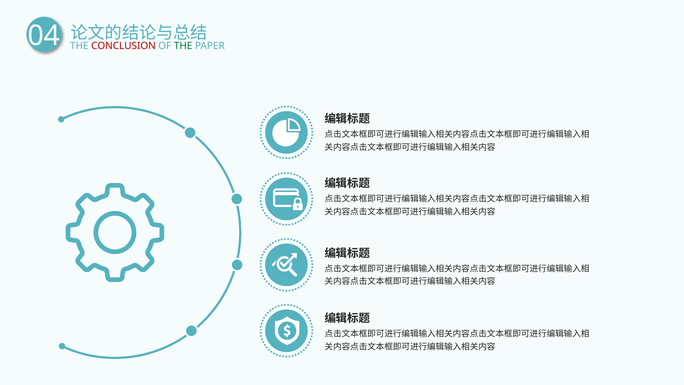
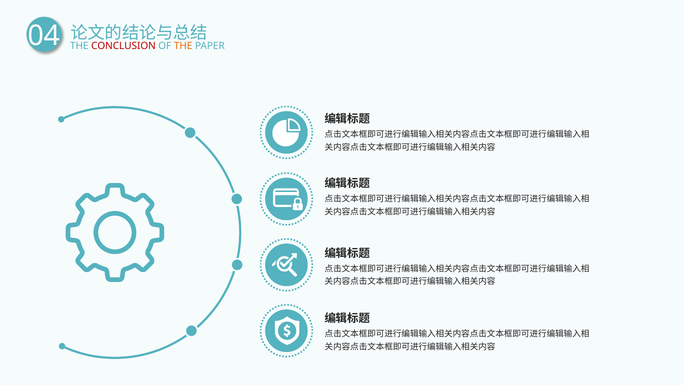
THE at (183, 46) colour: green -> orange
